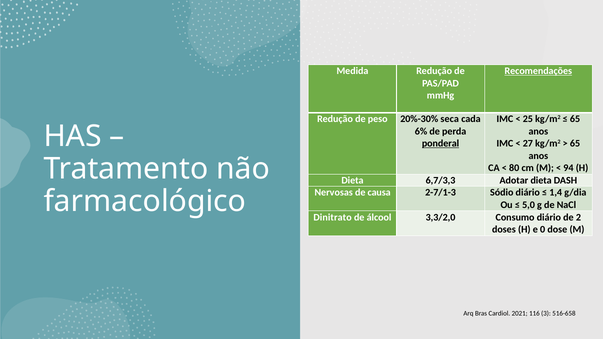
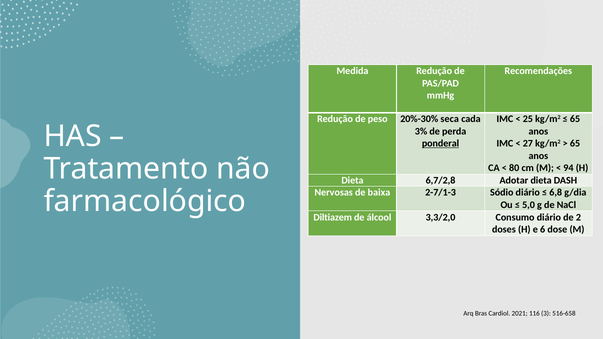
Recomendações underline: present -> none
6%: 6% -> 3%
6,7/3,3: 6,7/3,3 -> 6,7/2,8
causa: causa -> baixa
1,4: 1,4 -> 6,8
Dinitrato: Dinitrato -> Diltiazem
0: 0 -> 6
